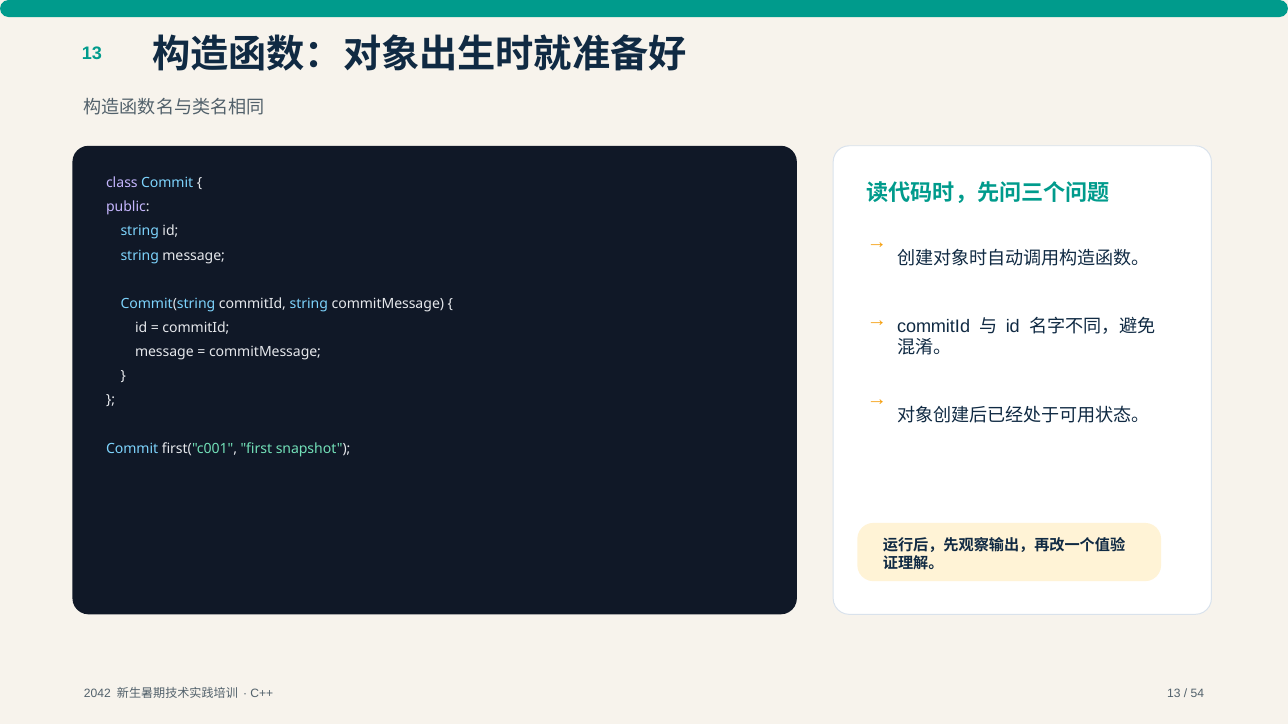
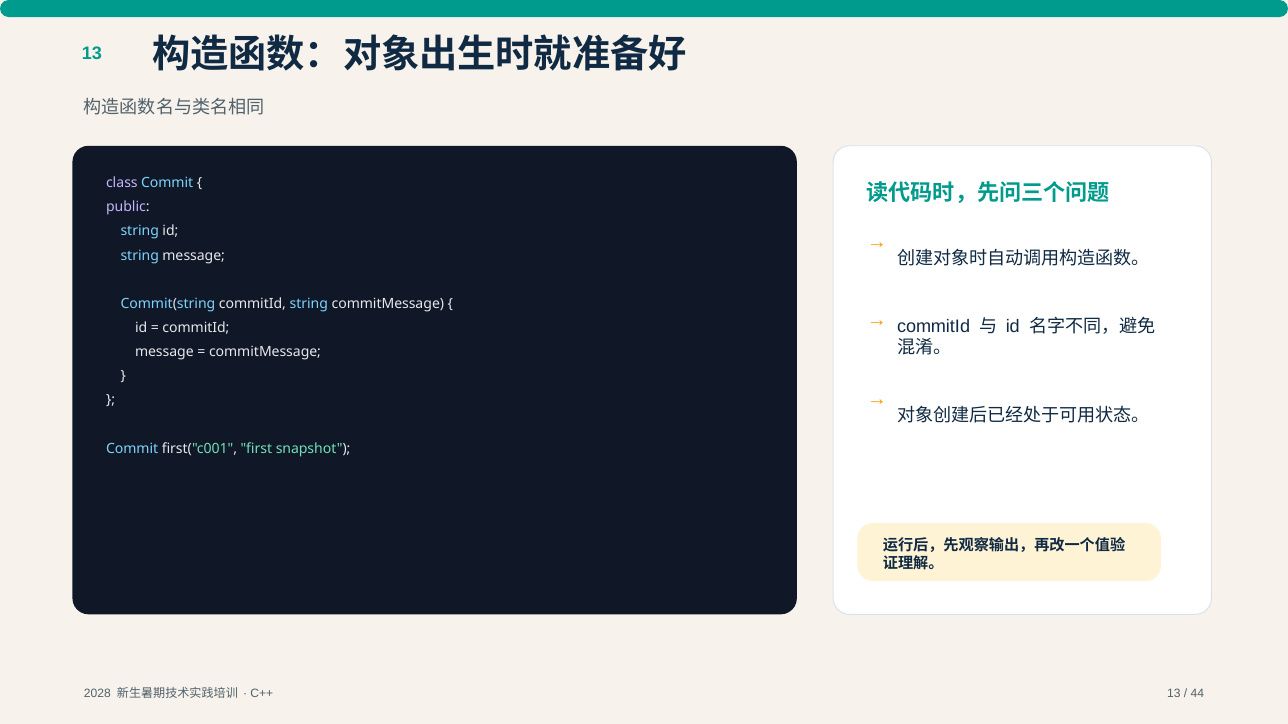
2042: 2042 -> 2028
54: 54 -> 44
